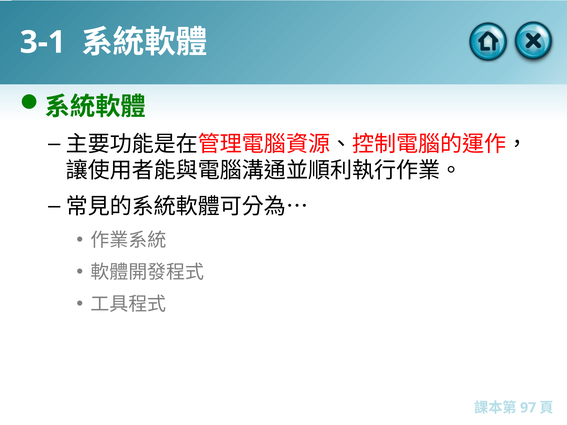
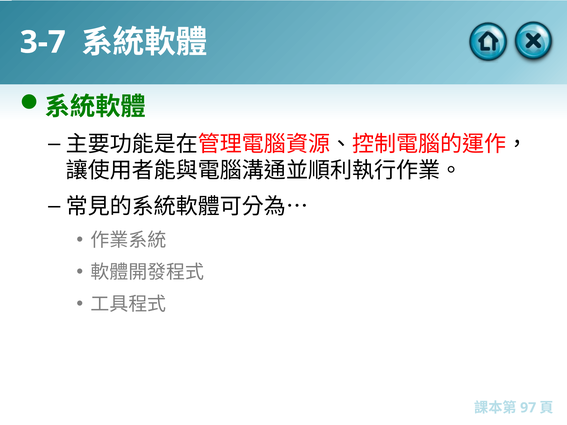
3-1: 3-1 -> 3-7
